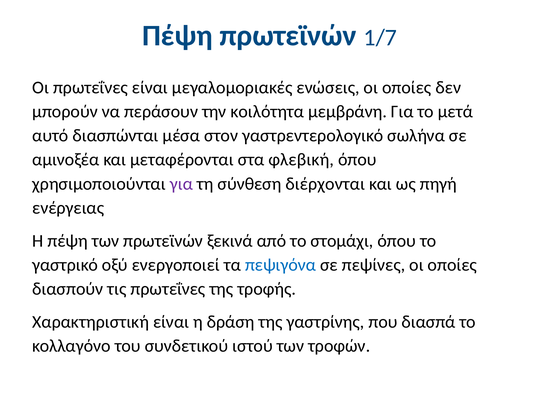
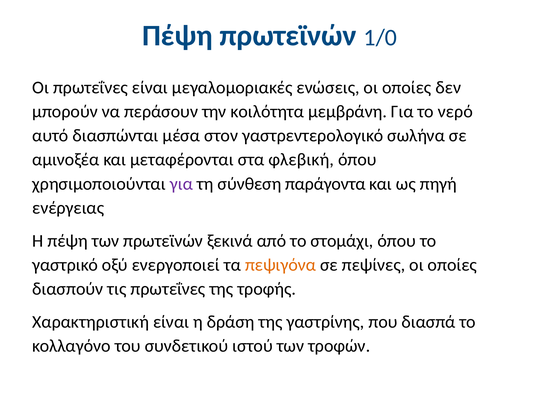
1/7: 1/7 -> 1/0
μετά: μετά -> νερό
διέρχονται: διέρχονται -> παράγοντα
πεψιγόνα colour: blue -> orange
